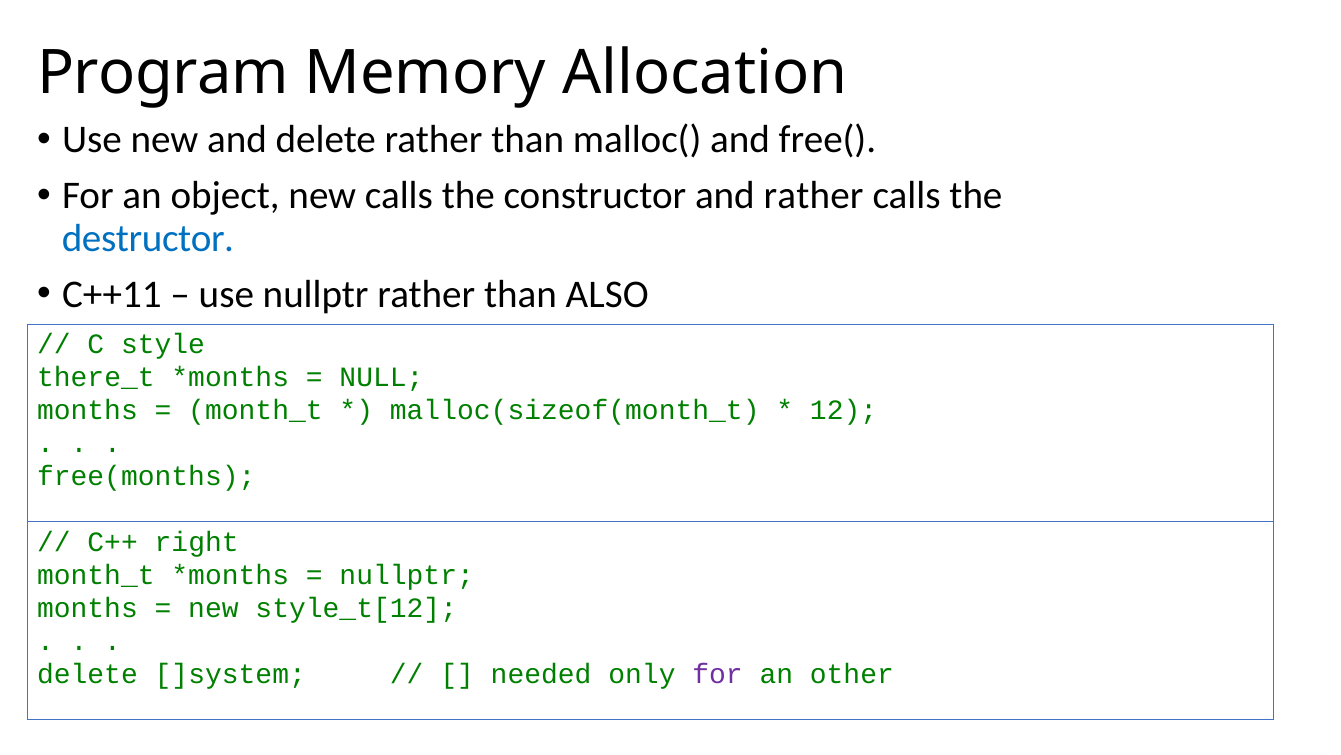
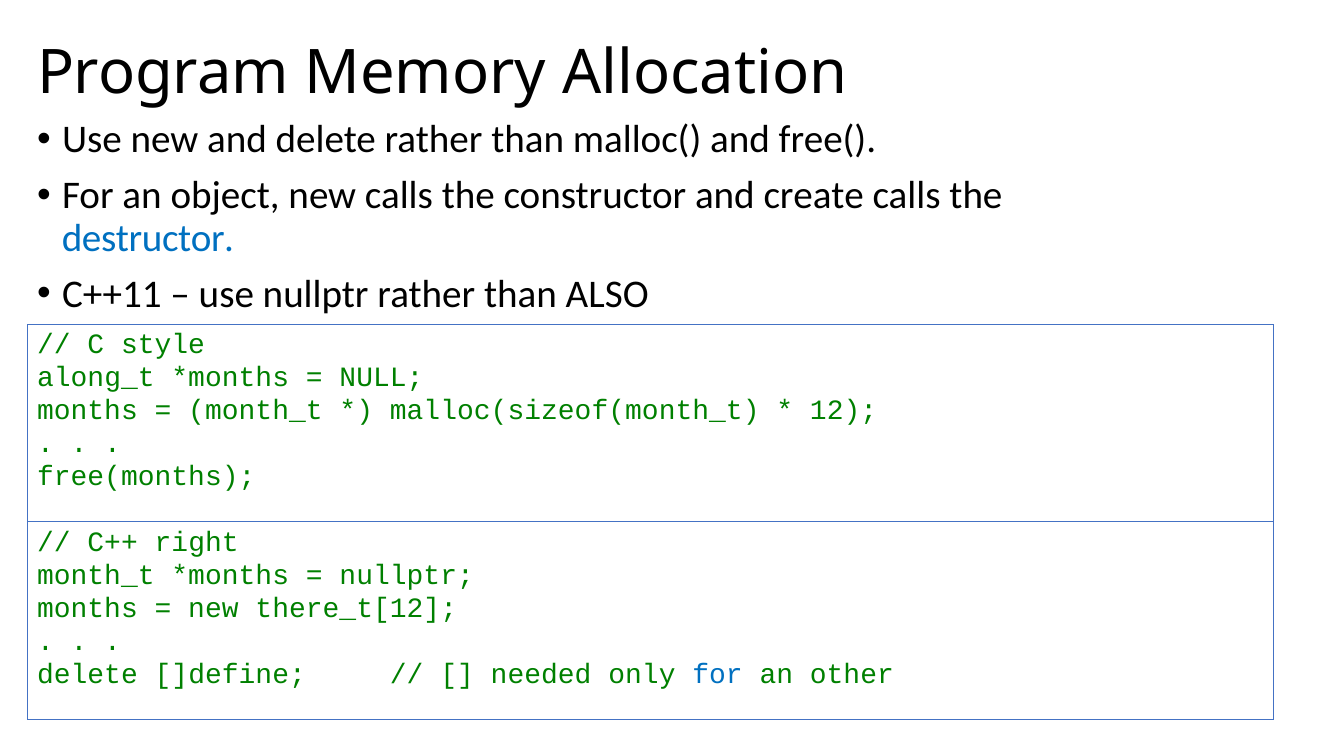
and rather: rather -> create
there_t: there_t -> along_t
style_t[12: style_t[12 -> there_t[12
]system: ]system -> ]define
for at (717, 673) colour: purple -> blue
